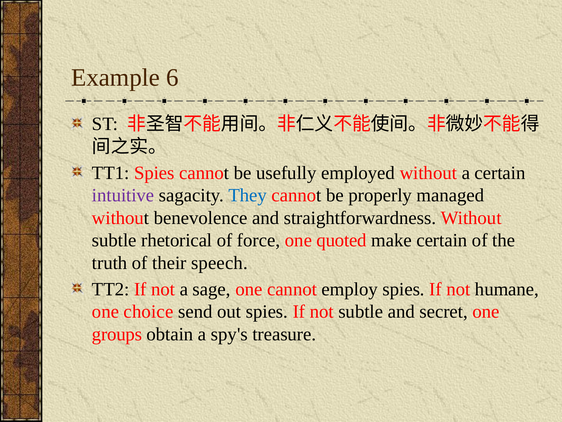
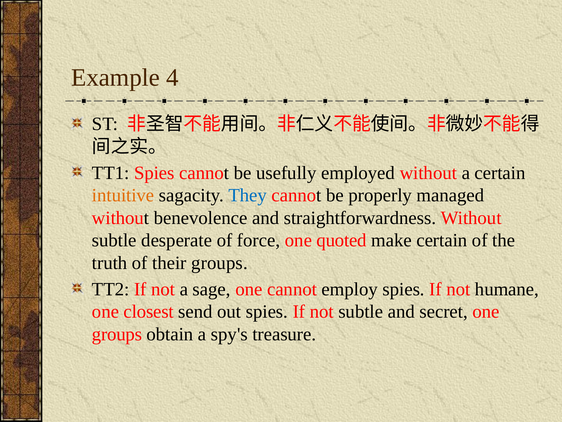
6: 6 -> 4
intuitive colour: purple -> orange
rhetorical: rhetorical -> desperate
their speech: speech -> groups
choice: choice -> closest
